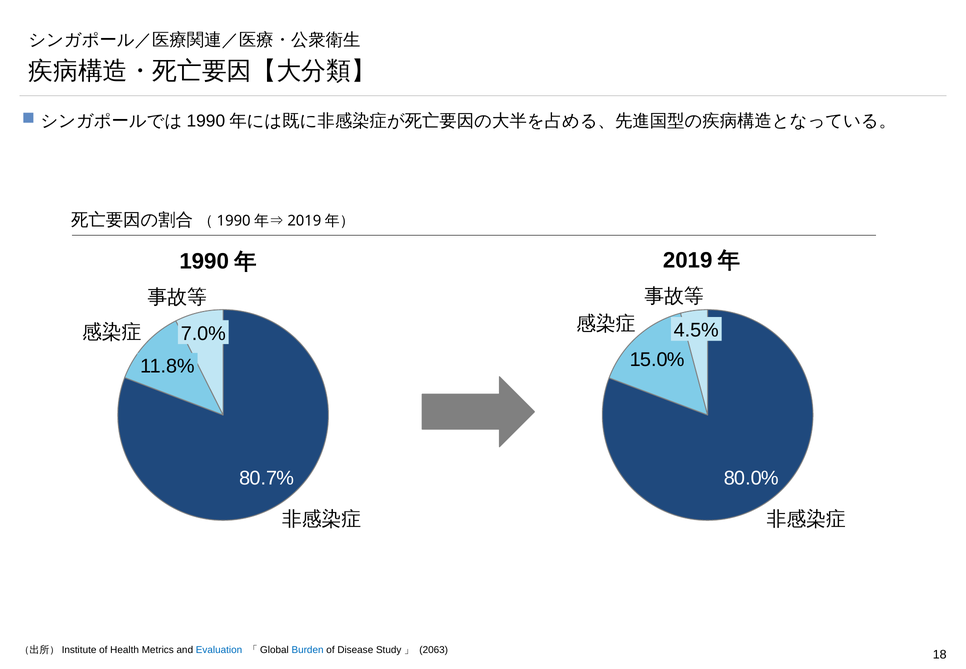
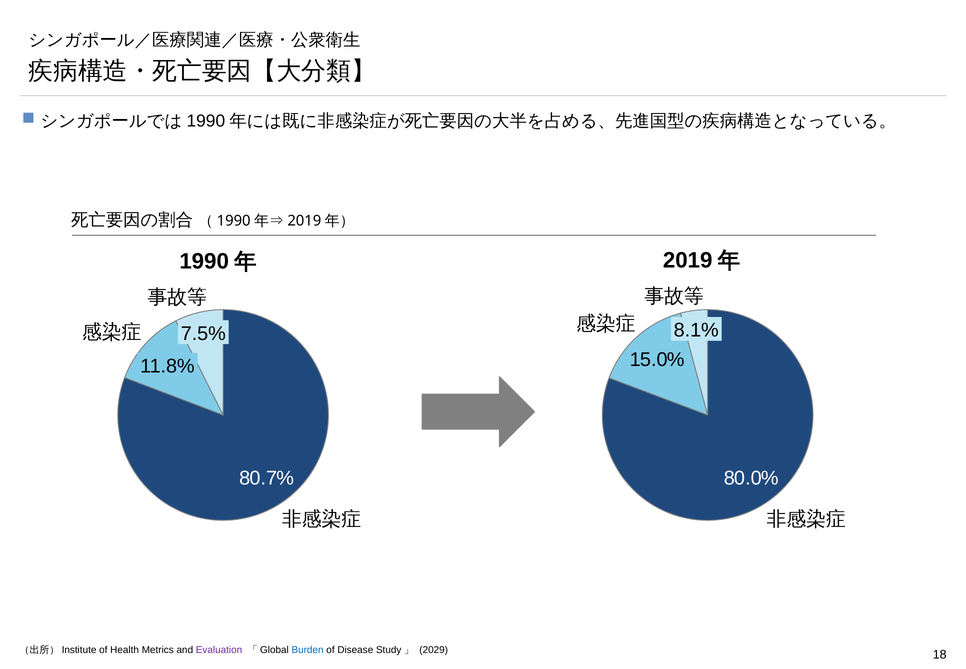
4.5%: 4.5% -> 8.1%
7.0%: 7.0% -> 7.5%
Evaluation colour: blue -> purple
2063: 2063 -> 2029
